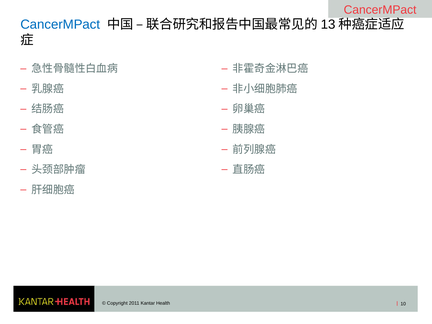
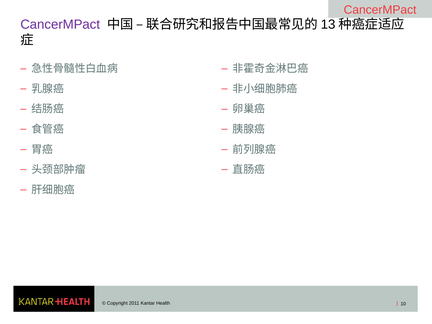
CancerMPact at (60, 24) colour: blue -> purple
